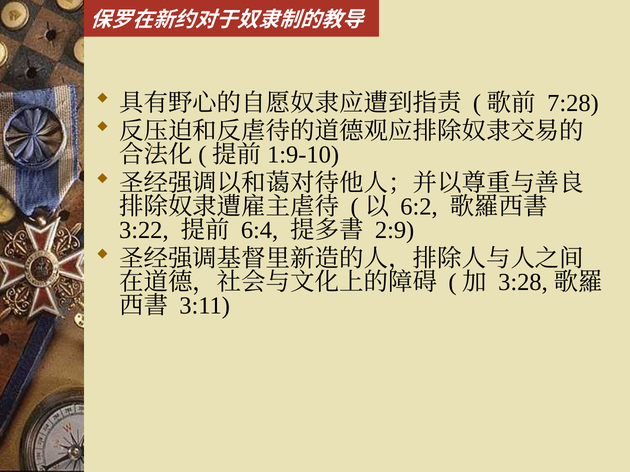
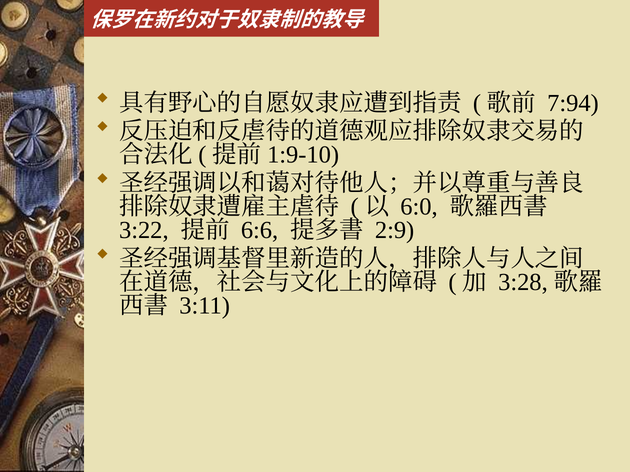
7:28: 7:28 -> 7:94
6:2: 6:2 -> 6:0
6:4: 6:4 -> 6:6
